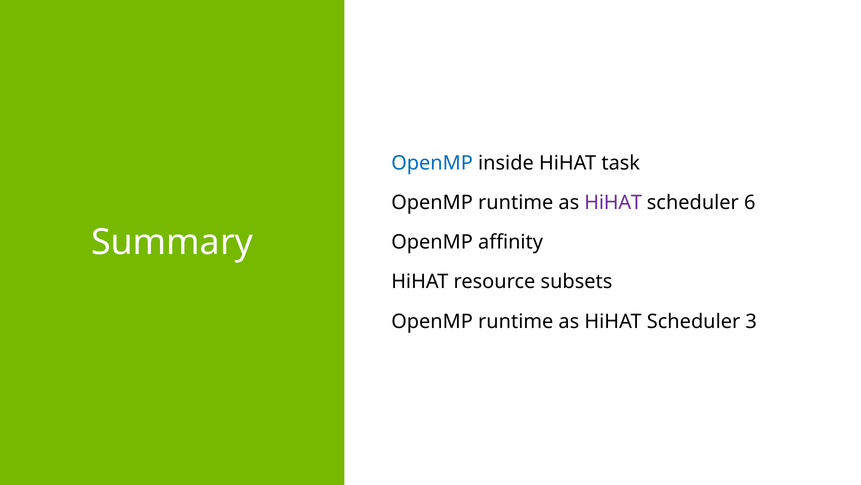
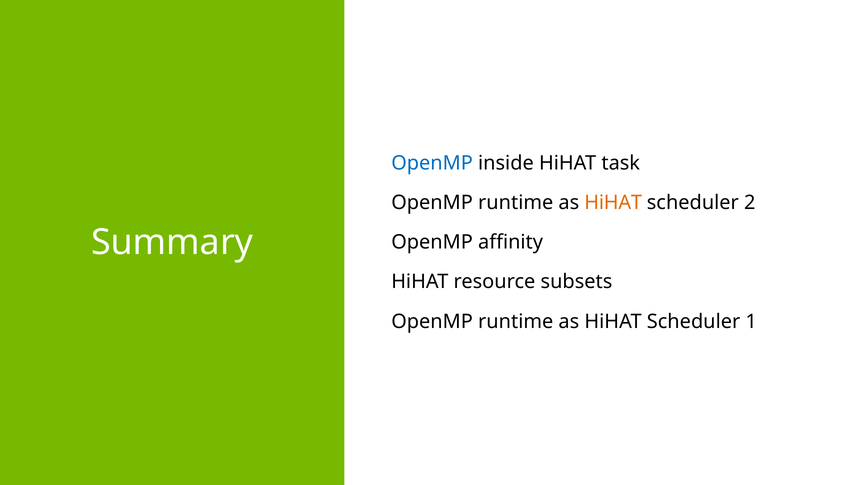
HiHAT at (613, 203) colour: purple -> orange
6: 6 -> 2
3: 3 -> 1
